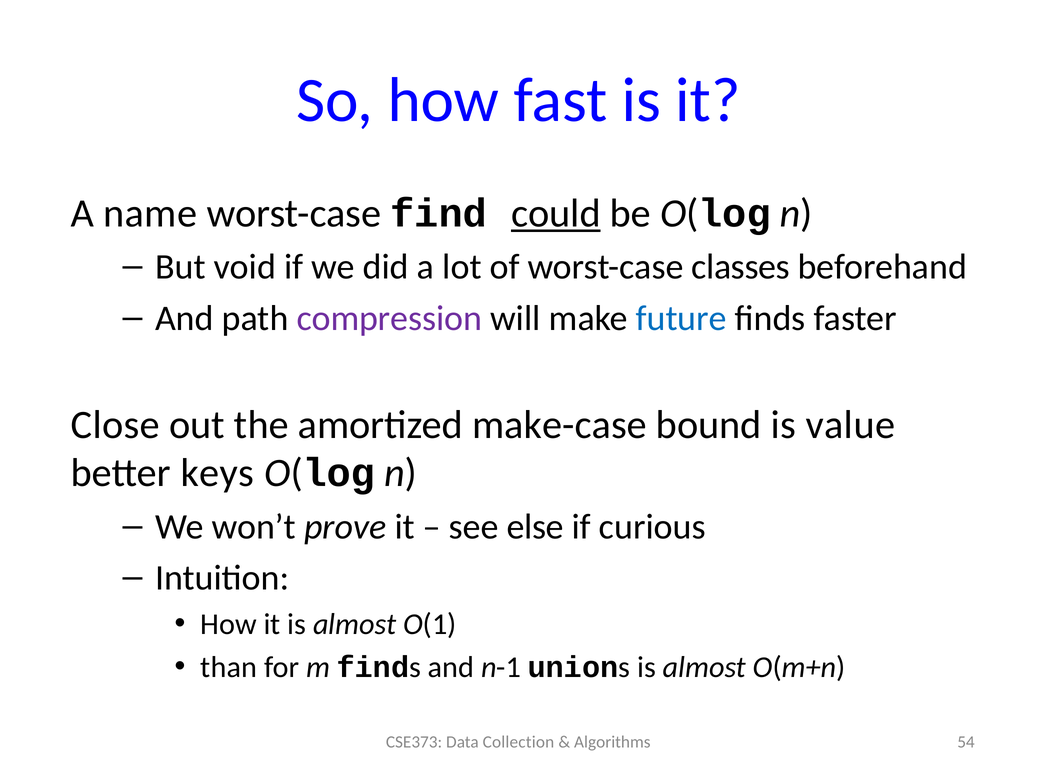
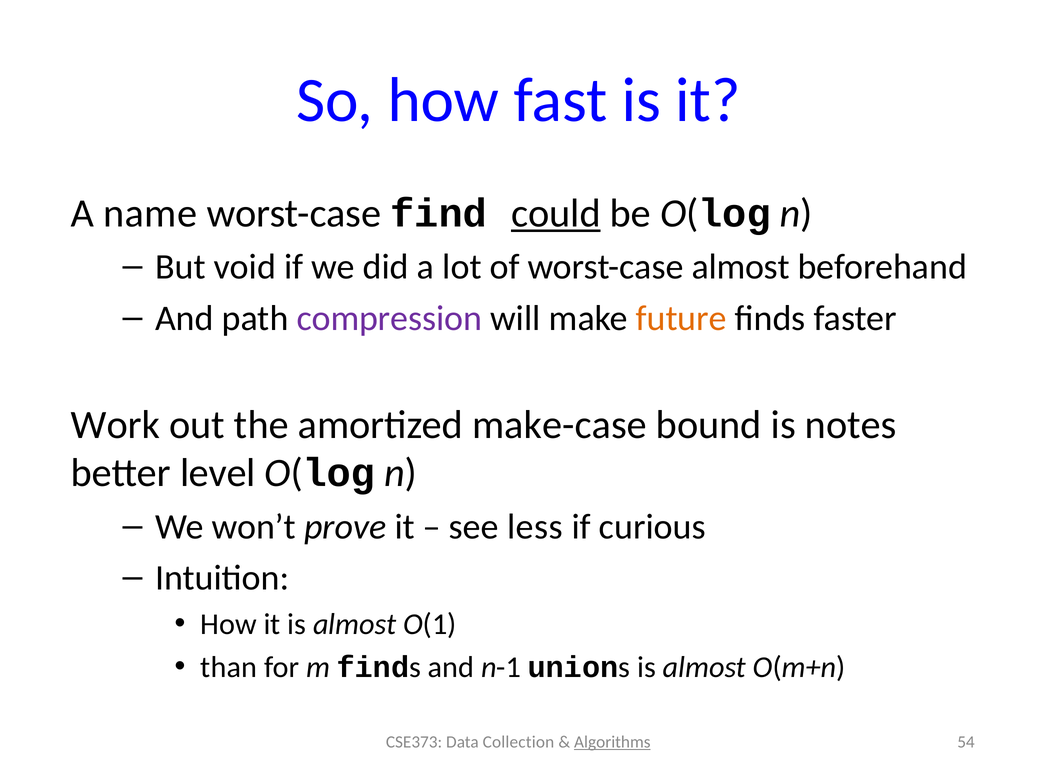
worst-case classes: classes -> almost
future colour: blue -> orange
Close: Close -> Work
value: value -> notes
keys: keys -> level
else: else -> less
Algorithms underline: none -> present
